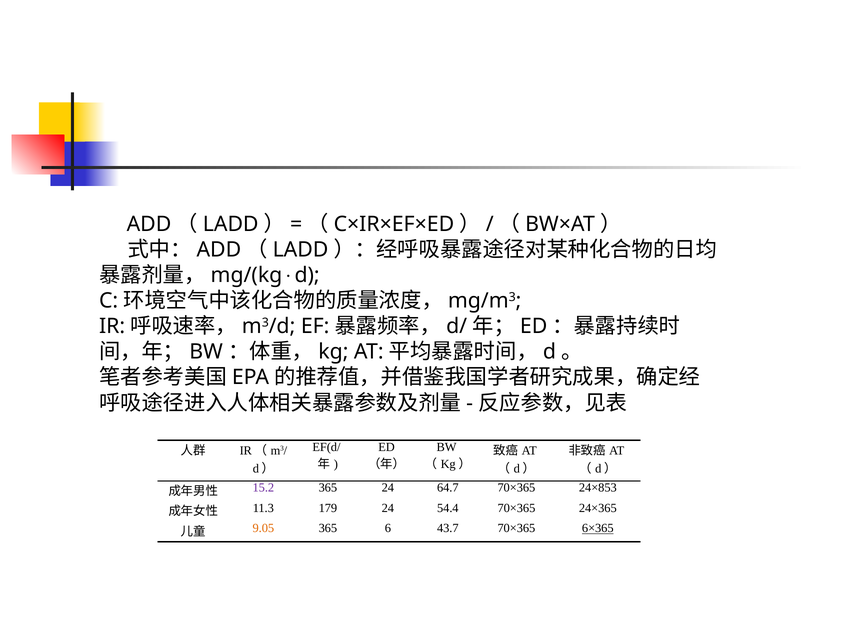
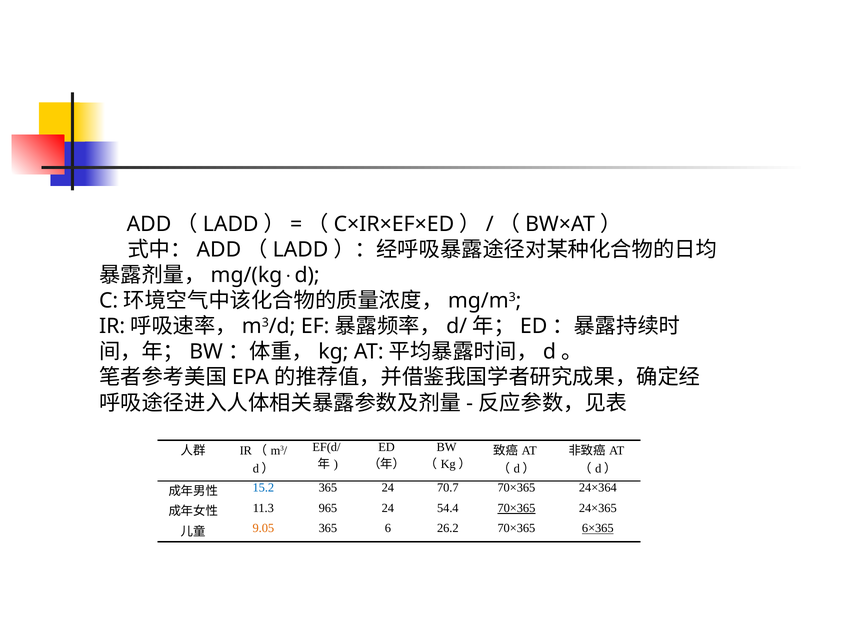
15.2 colour: purple -> blue
64.7: 64.7 -> 70.7
24×853: 24×853 -> 24×364
179: 179 -> 965
70×365 at (516, 508) underline: none -> present
43.7: 43.7 -> 26.2
